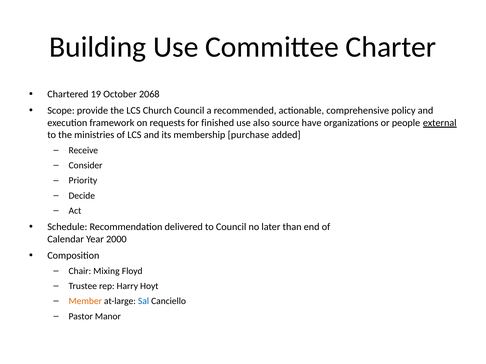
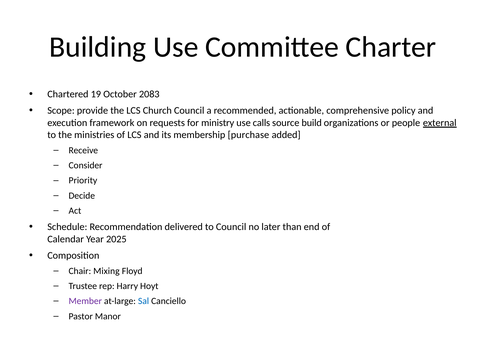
2068: 2068 -> 2083
finished: finished -> ministry
also: also -> calls
have: have -> build
2000: 2000 -> 2025
Member colour: orange -> purple
